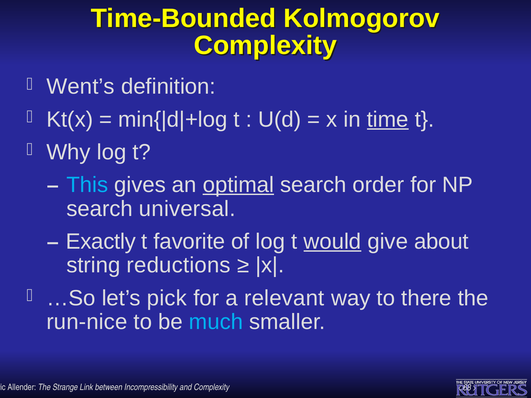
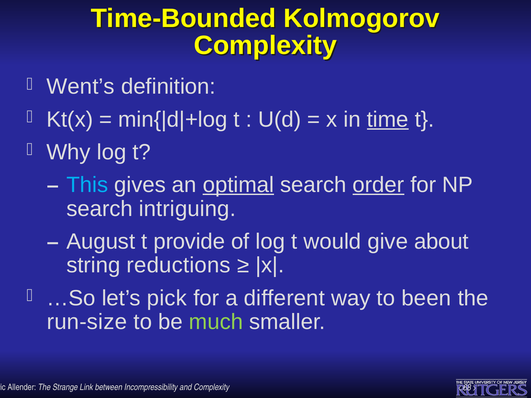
order underline: none -> present
universal: universal -> intriguing
Exactly: Exactly -> August
favorite: favorite -> provide
would underline: present -> none
relevant: relevant -> different
there: there -> been
run-nice: run-nice -> run-size
much colour: light blue -> light green
